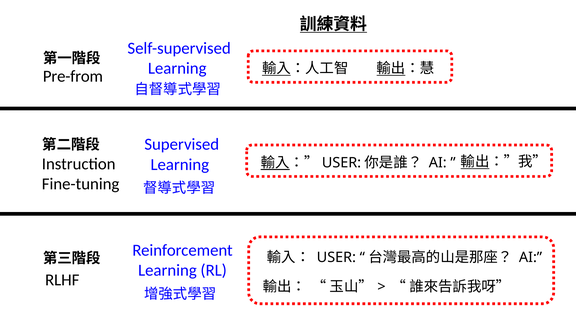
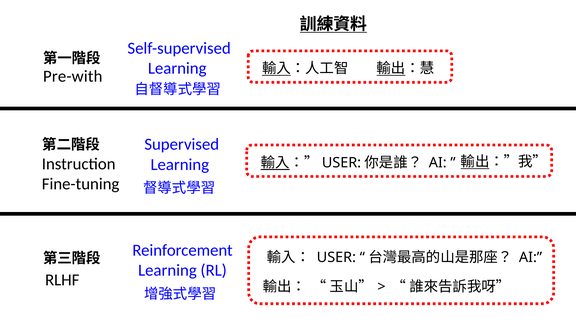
Pre-from: Pre-from -> Pre-with
